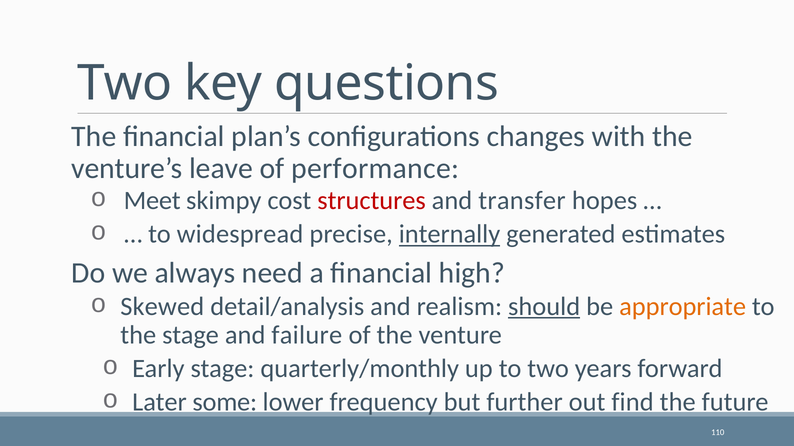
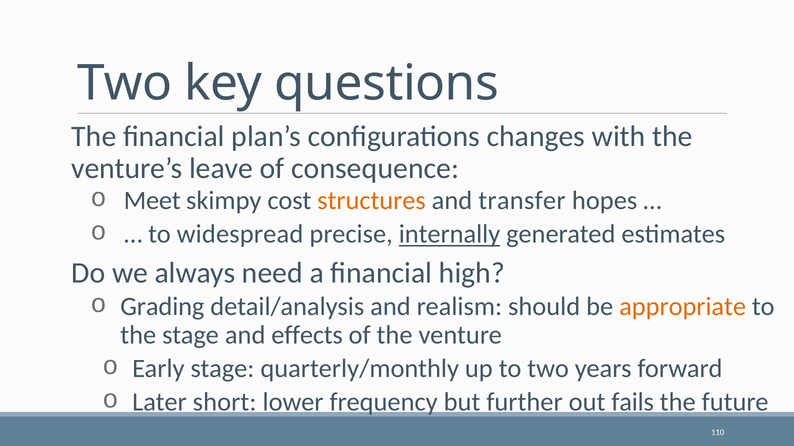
performance: performance -> consequence
structures colour: red -> orange
Skewed: Skewed -> Grading
should underline: present -> none
failure: failure -> effects
some: some -> short
find: find -> fails
